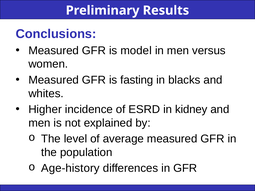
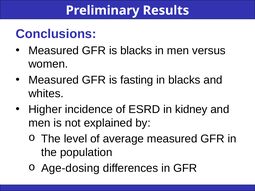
is model: model -> blacks
Age-history: Age-history -> Age-dosing
